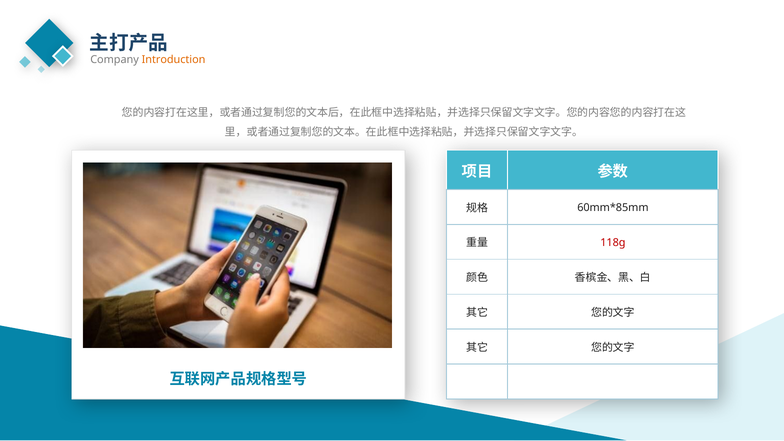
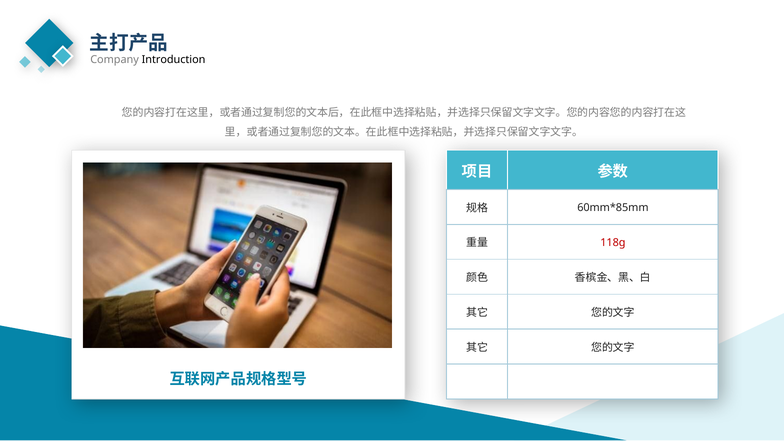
Introduction colour: orange -> black
